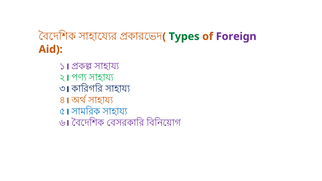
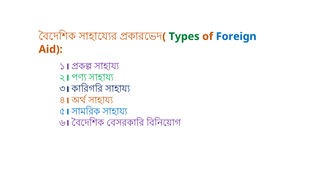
Foreign colour: purple -> blue
